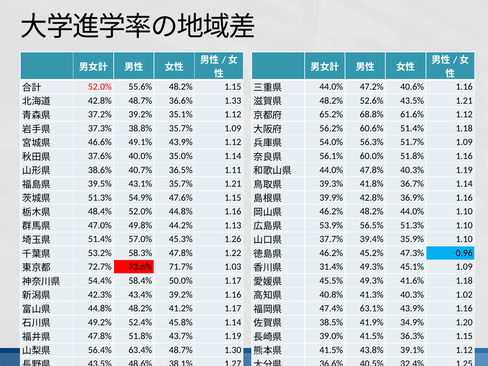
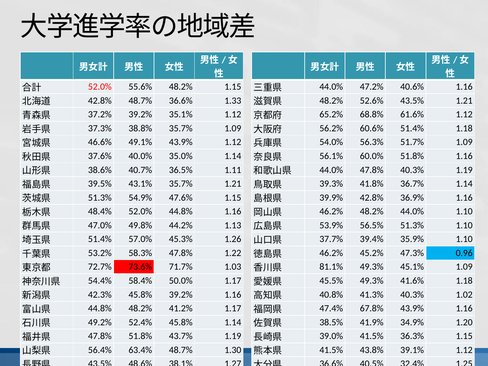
31.4%: 31.4% -> 81.1%
42.3% 43.4%: 43.4% -> 45.8%
63.1%: 63.1% -> 67.8%
